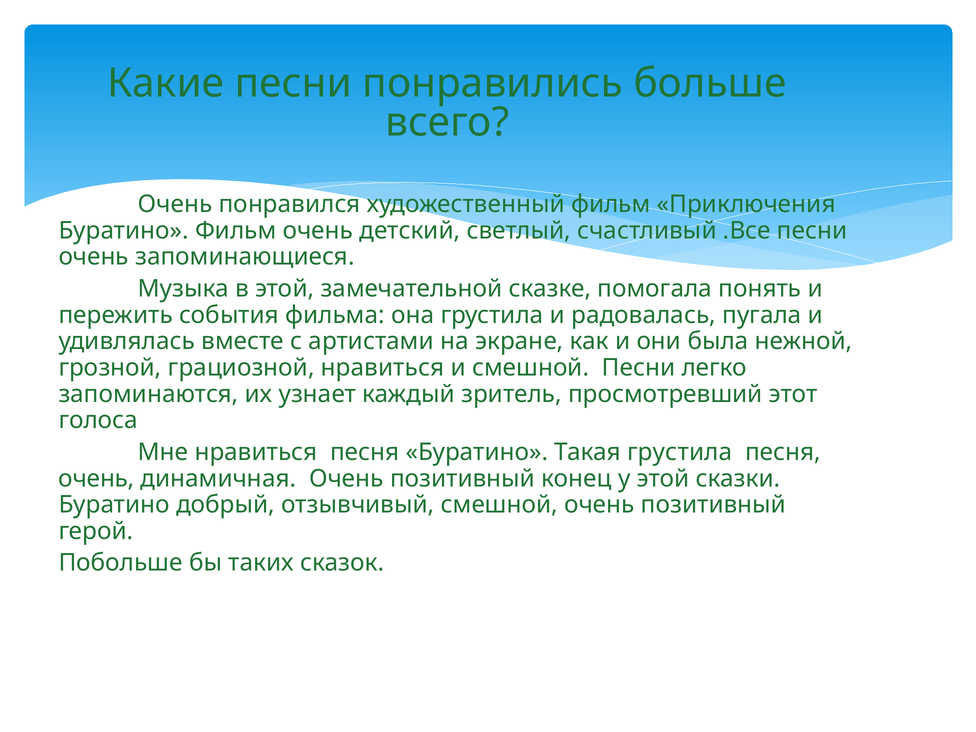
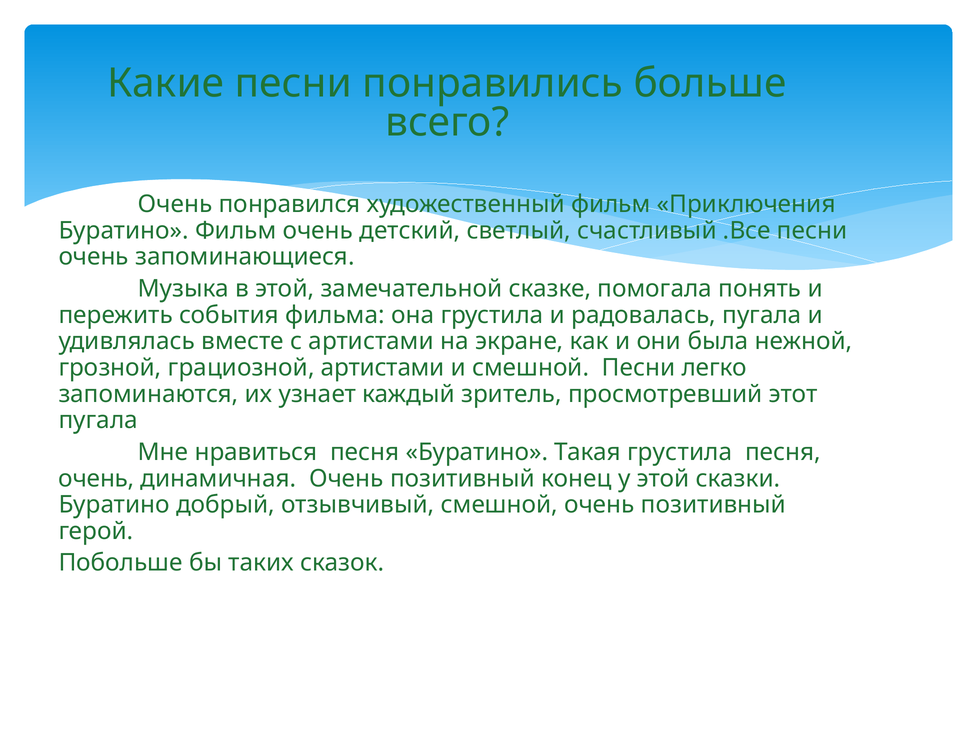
грациозной нравиться: нравиться -> артистами
голоса at (98, 420): голоса -> пугала
